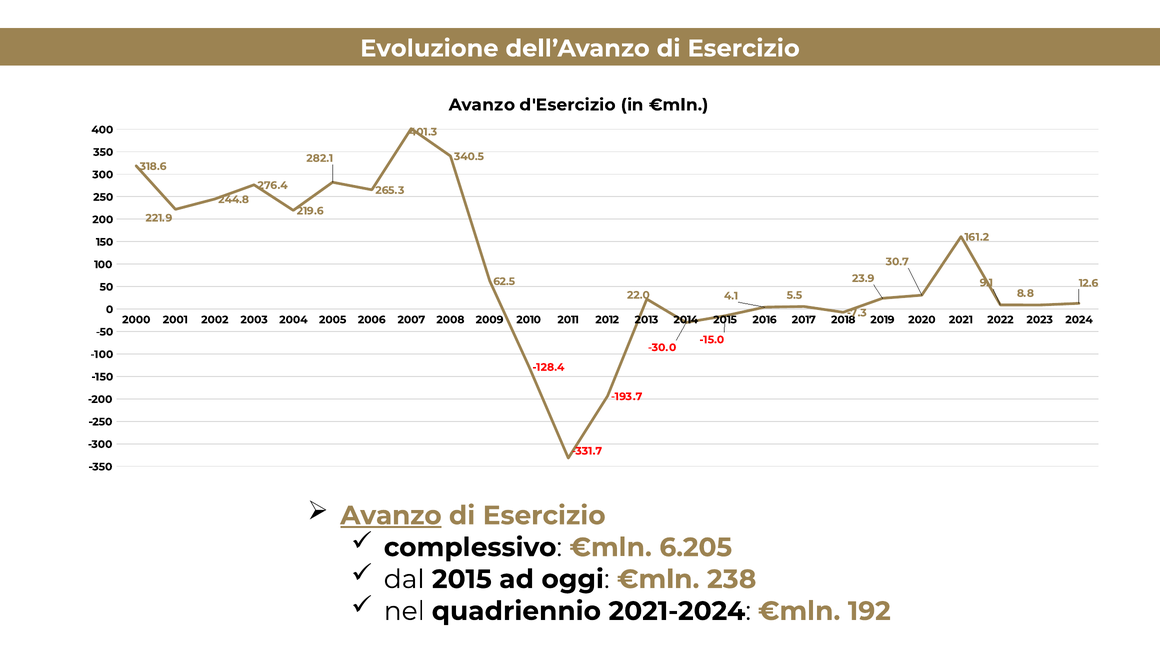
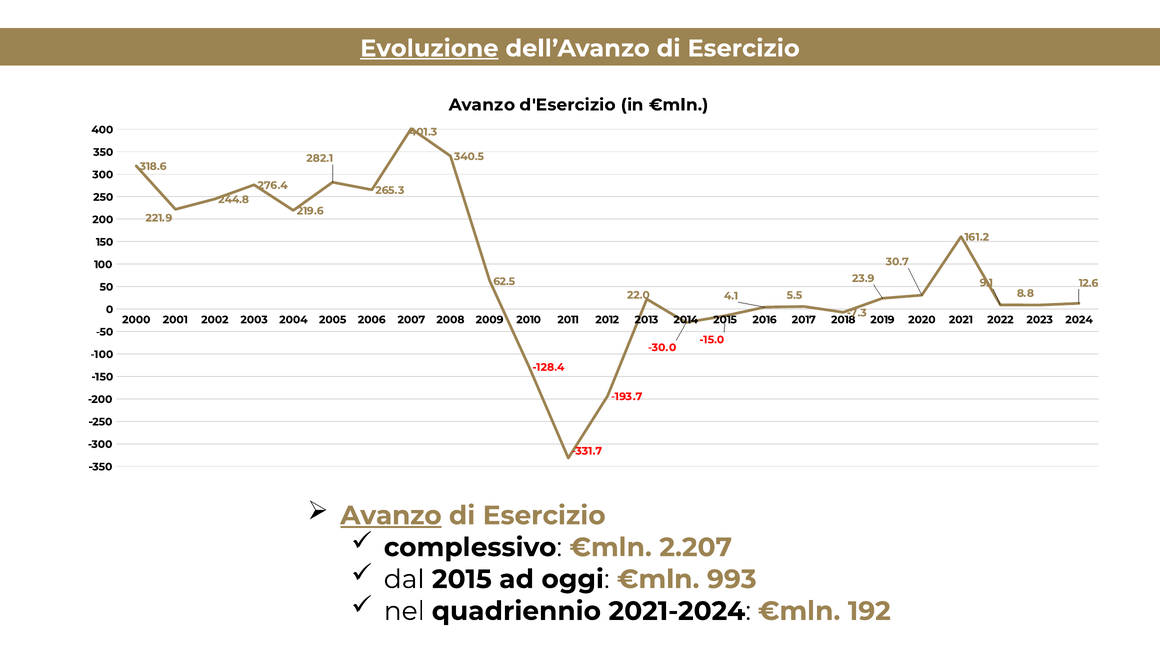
Evoluzione underline: none -> present
6.205: 6.205 -> 2.207
238: 238 -> 993
